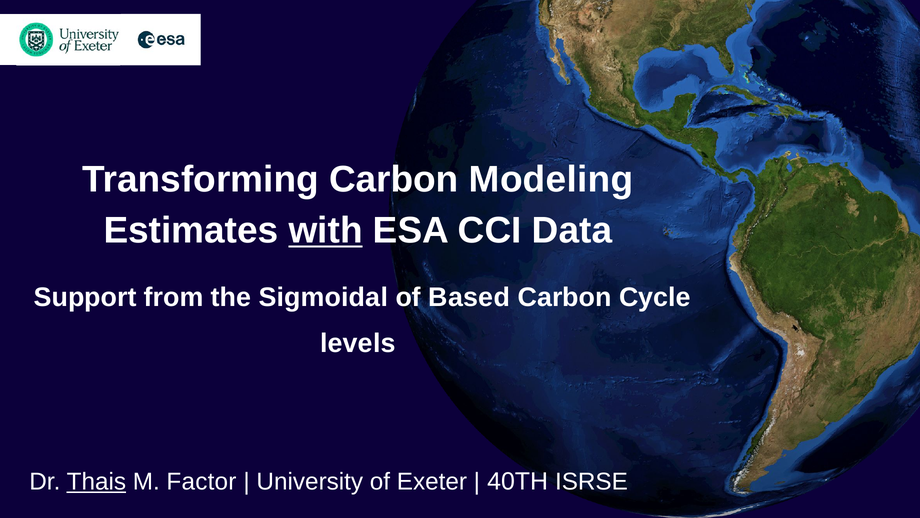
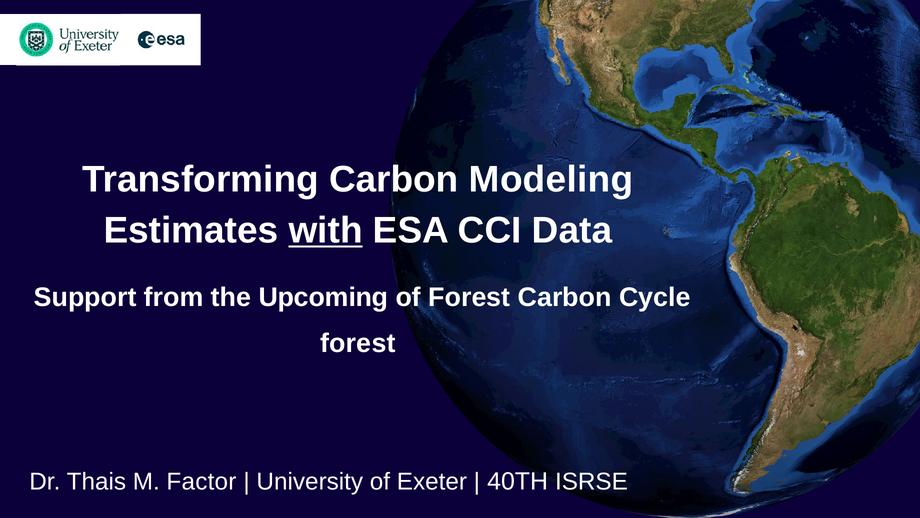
Sigmoidal: Sigmoidal -> Upcoming
of Based: Based -> Forest
levels at (358, 343): levels -> forest
Thais underline: present -> none
